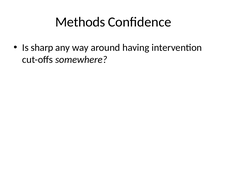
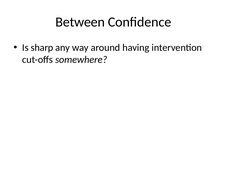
Methods: Methods -> Between
